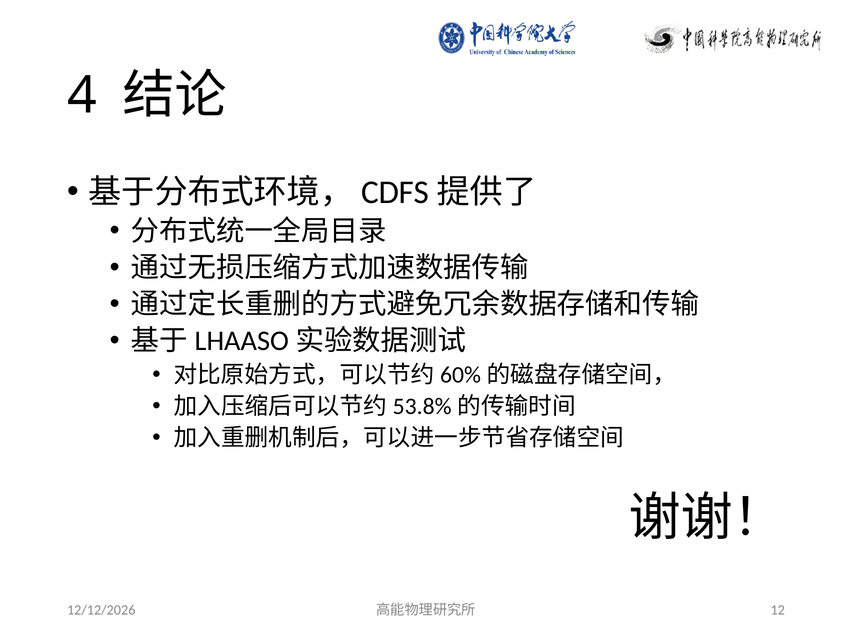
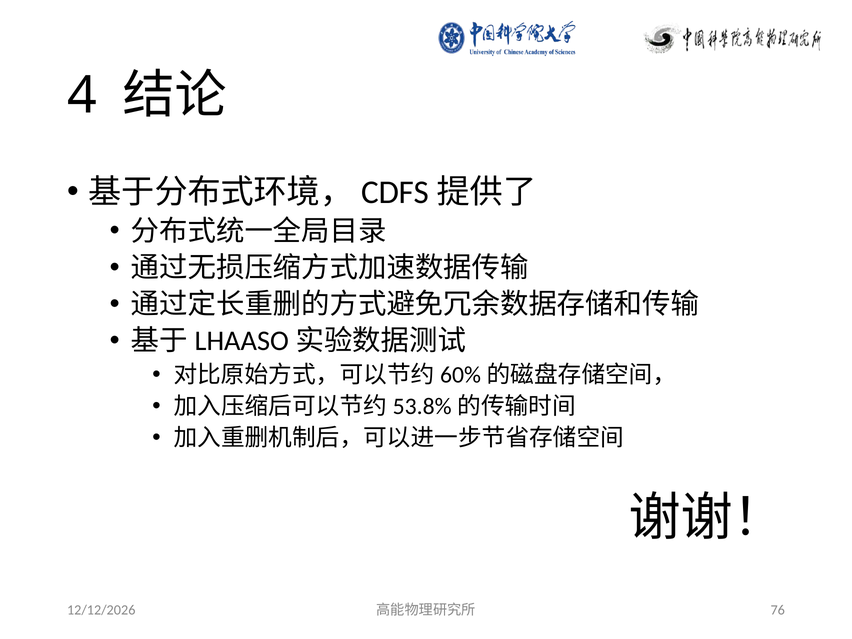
12: 12 -> 76
